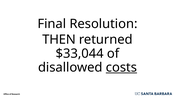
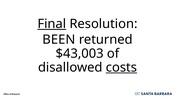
Final underline: none -> present
THEN: THEN -> BEEN
$33,044: $33,044 -> $43,003
